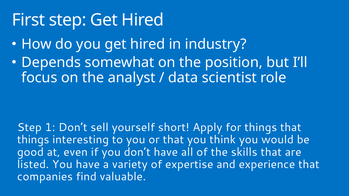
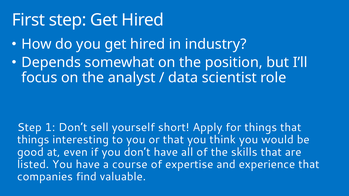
variety: variety -> course
